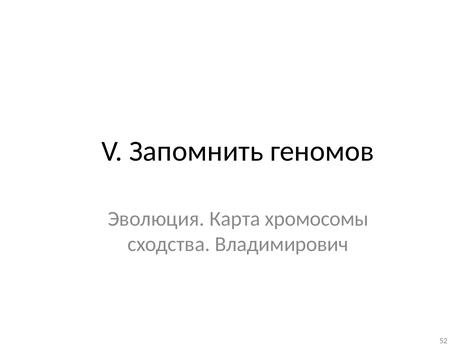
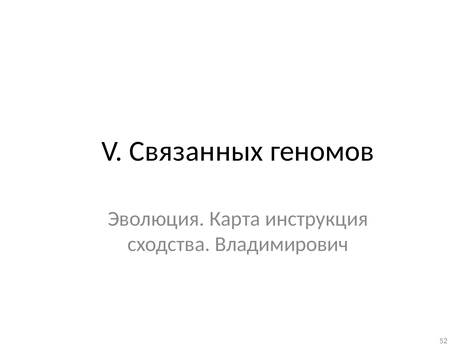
Запомнить: Запомнить -> Связанных
хромосомы: хромосомы -> инструкция
